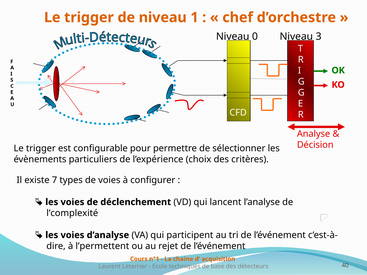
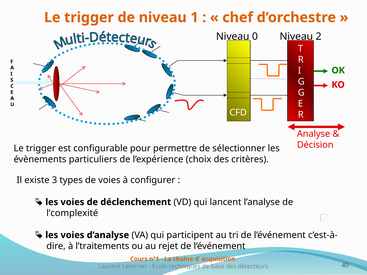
3: 3 -> 2
7: 7 -> 3
l’permettent: l’permettent -> l’traitements
